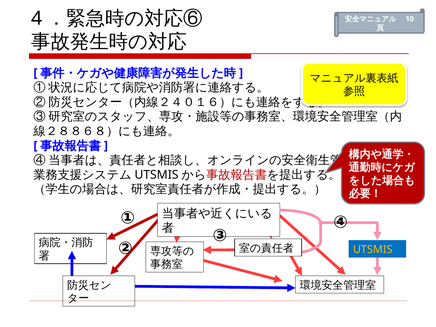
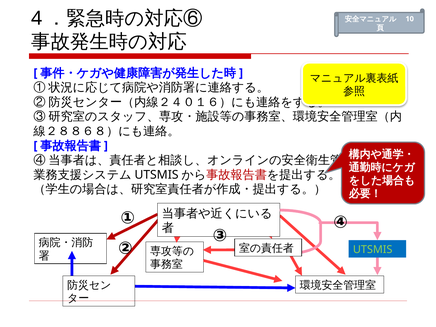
UTSMIS colour: yellow -> light green
